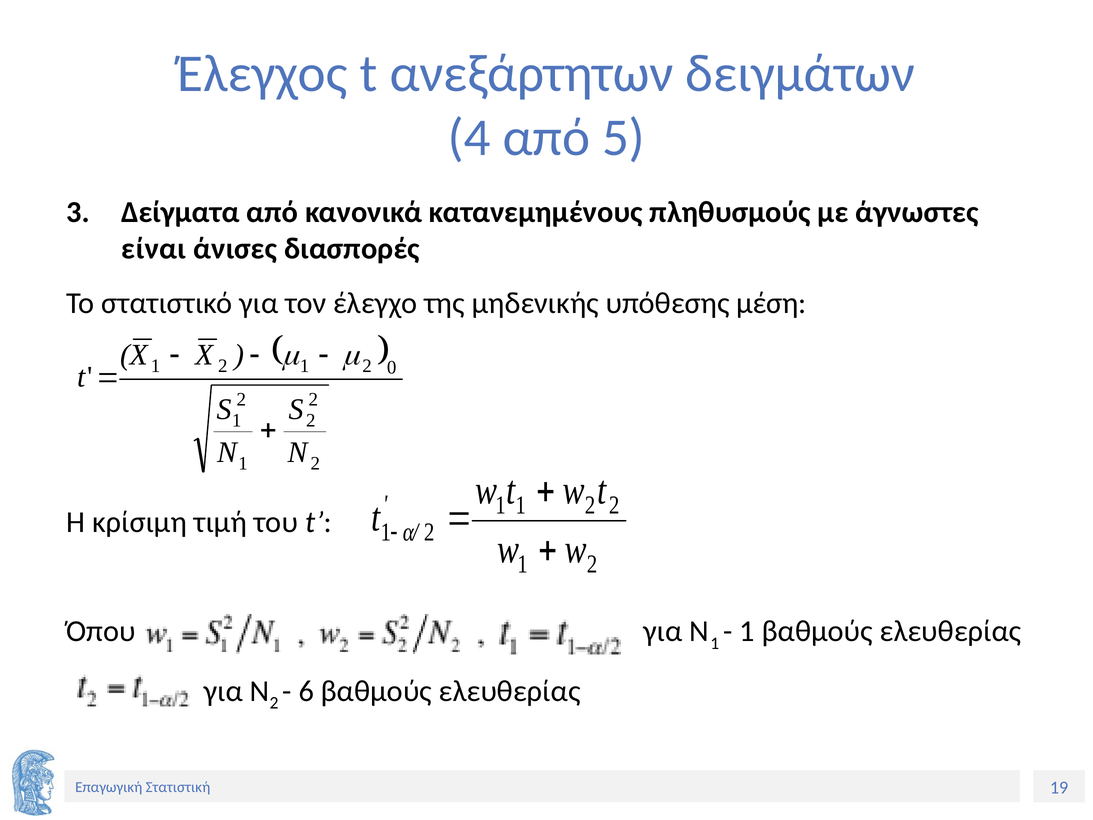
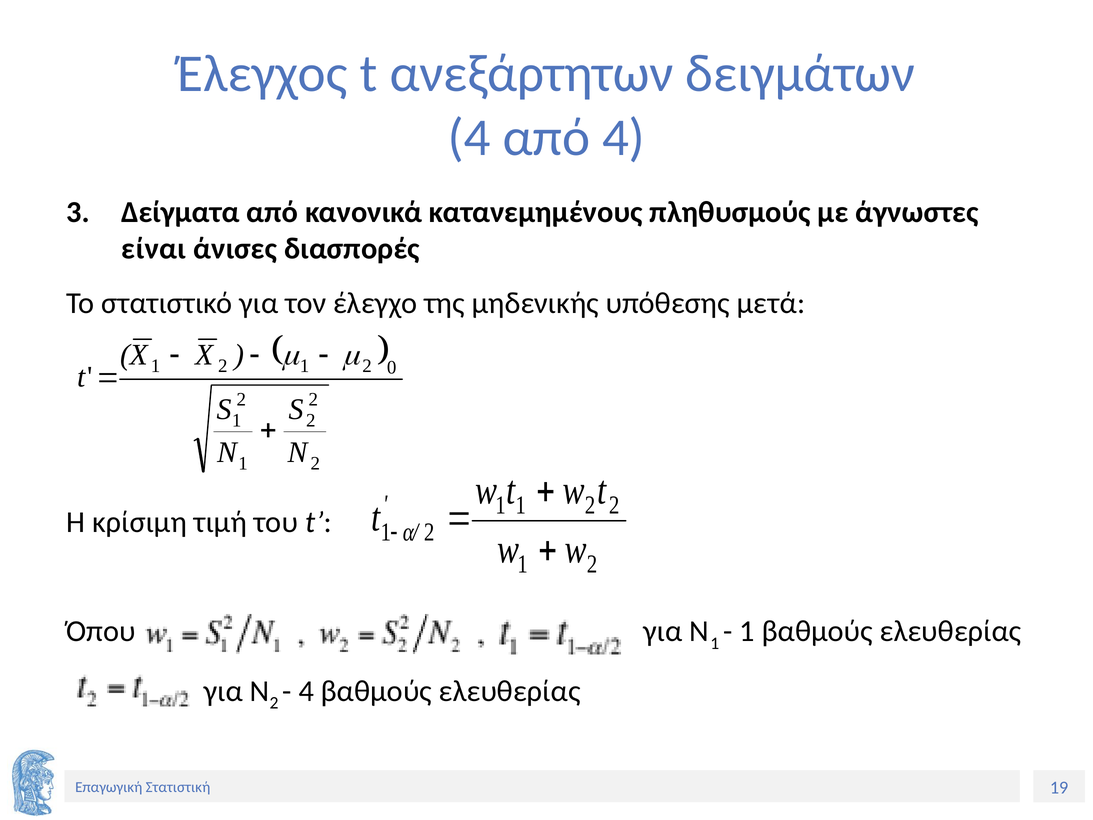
από 5: 5 -> 4
μέση: μέση -> μετά
6 at (306, 691): 6 -> 4
